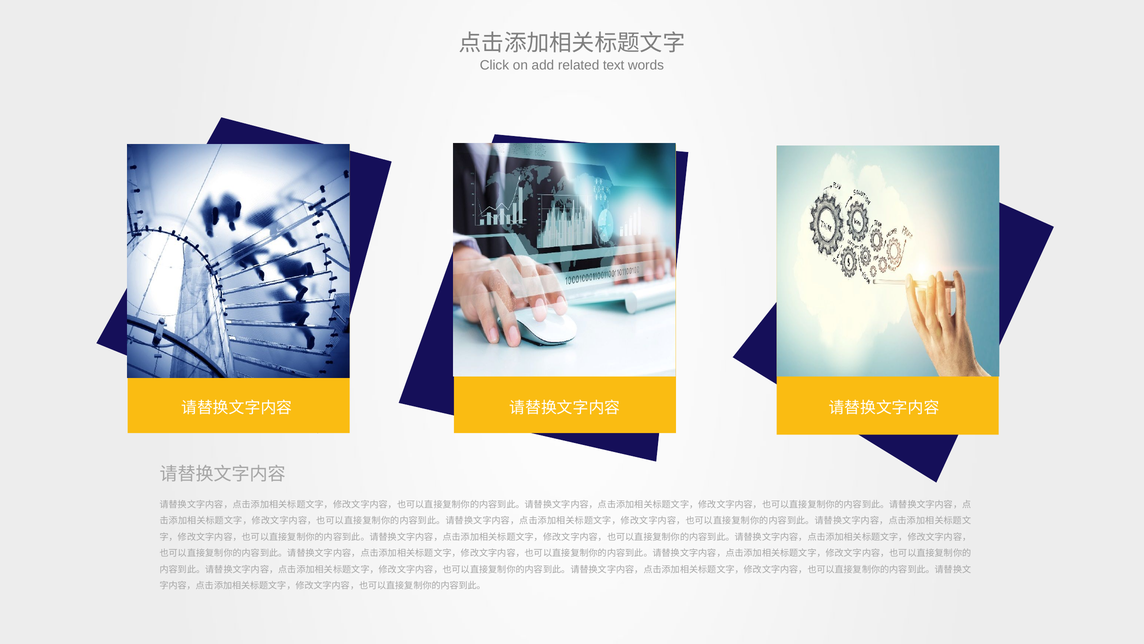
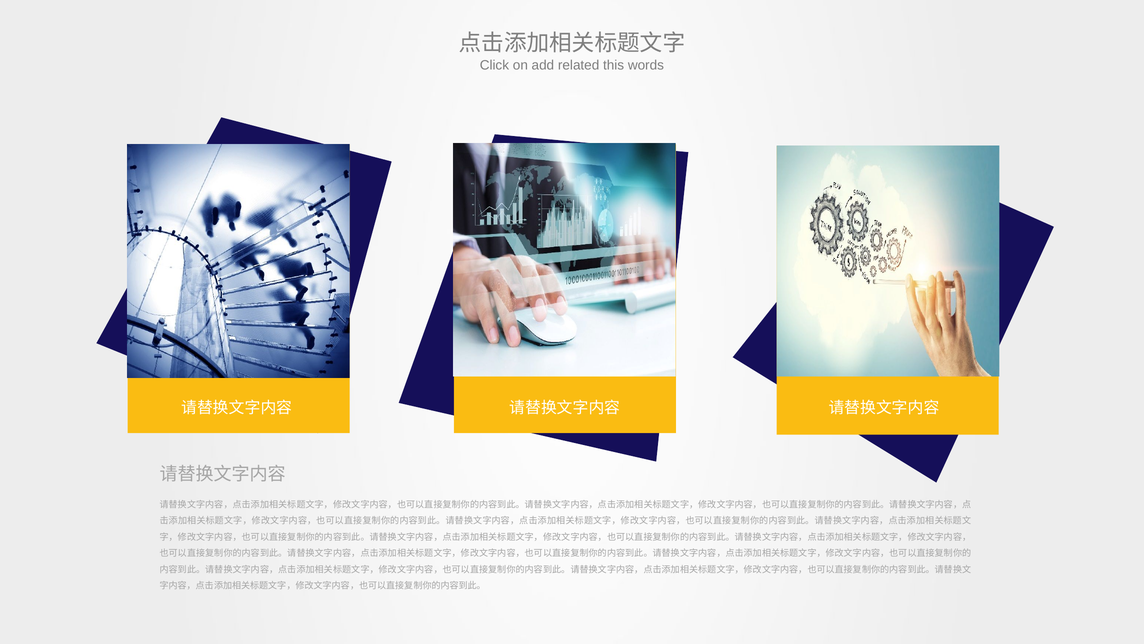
text: text -> this
